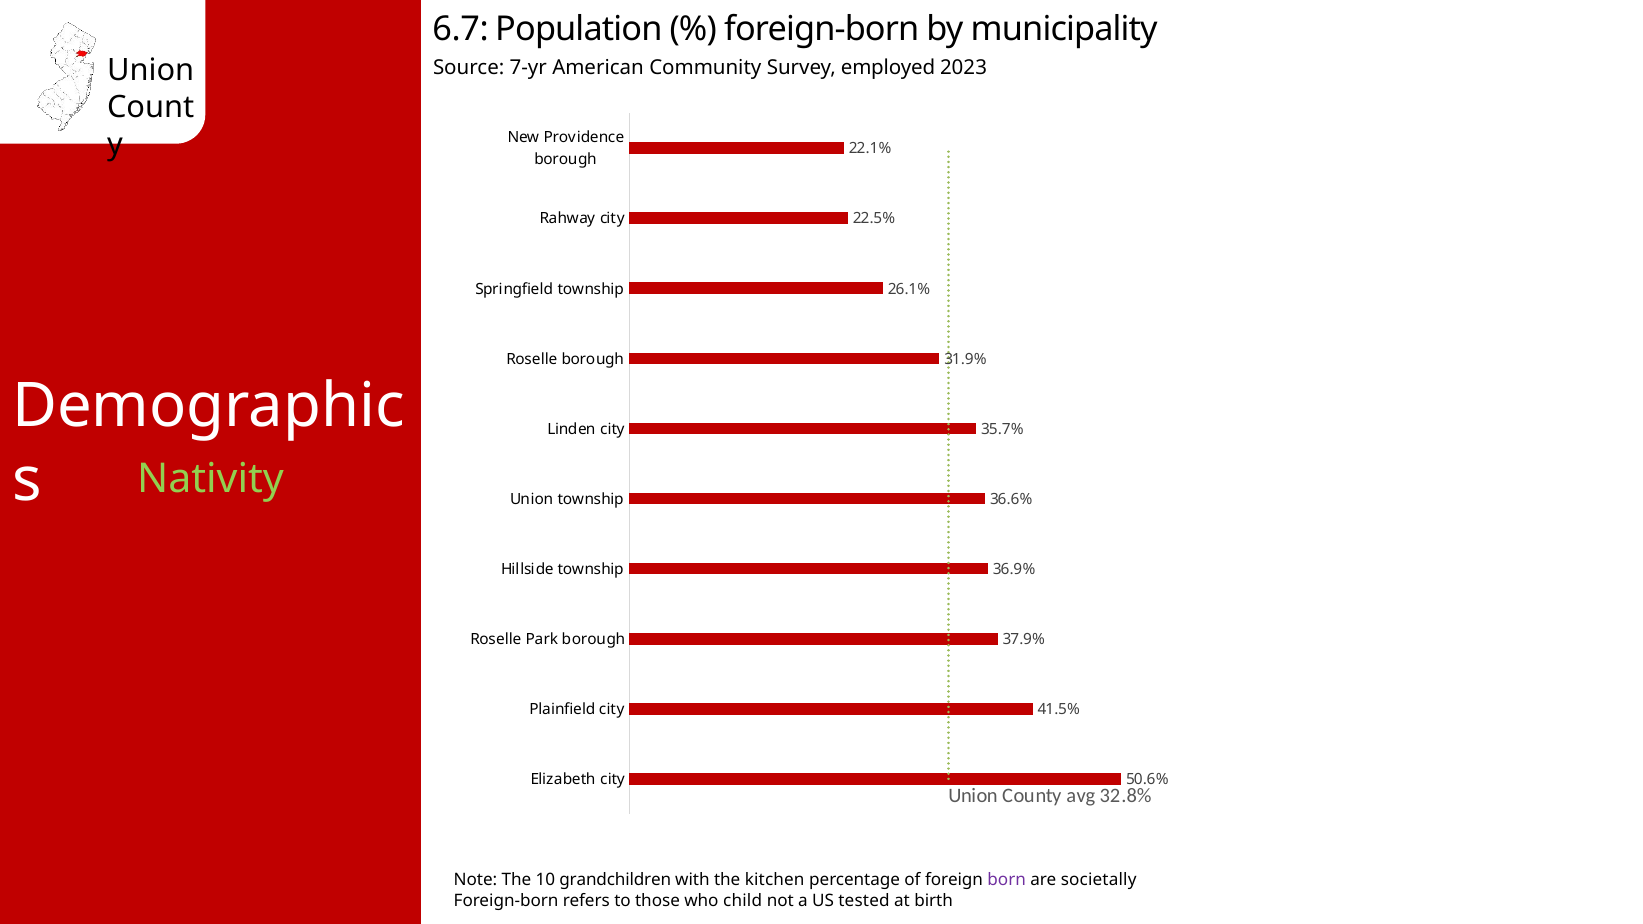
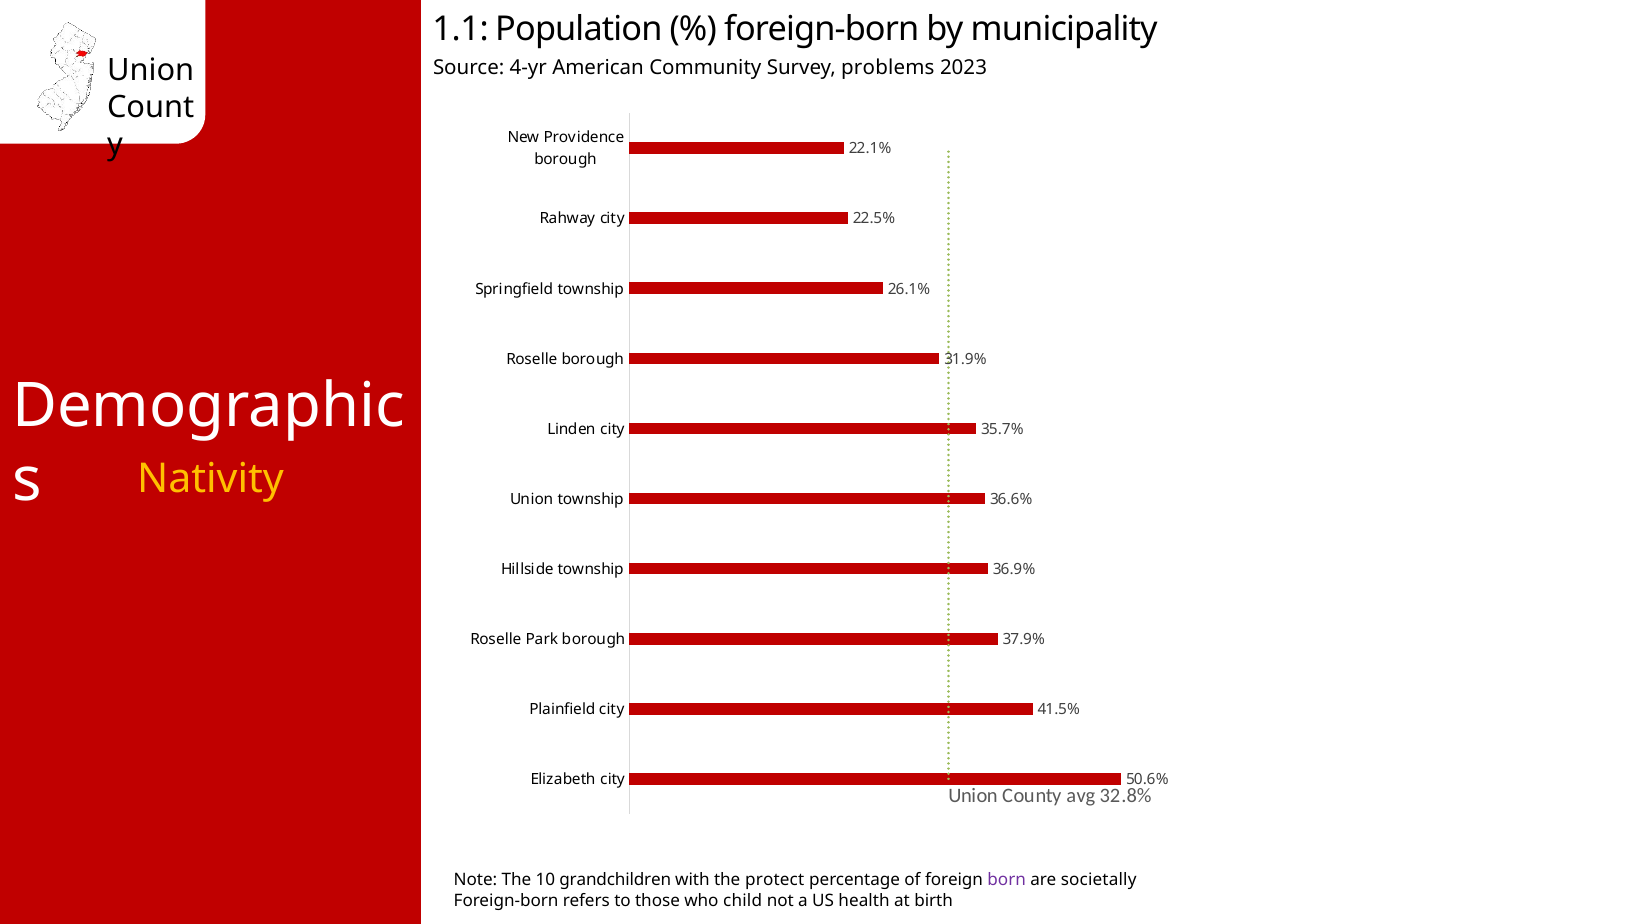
6.7: 6.7 -> 1.1
7-yr: 7-yr -> 4-yr
employed: employed -> problems
Nativity colour: light green -> yellow
kitchen: kitchen -> protect
tested: tested -> health
